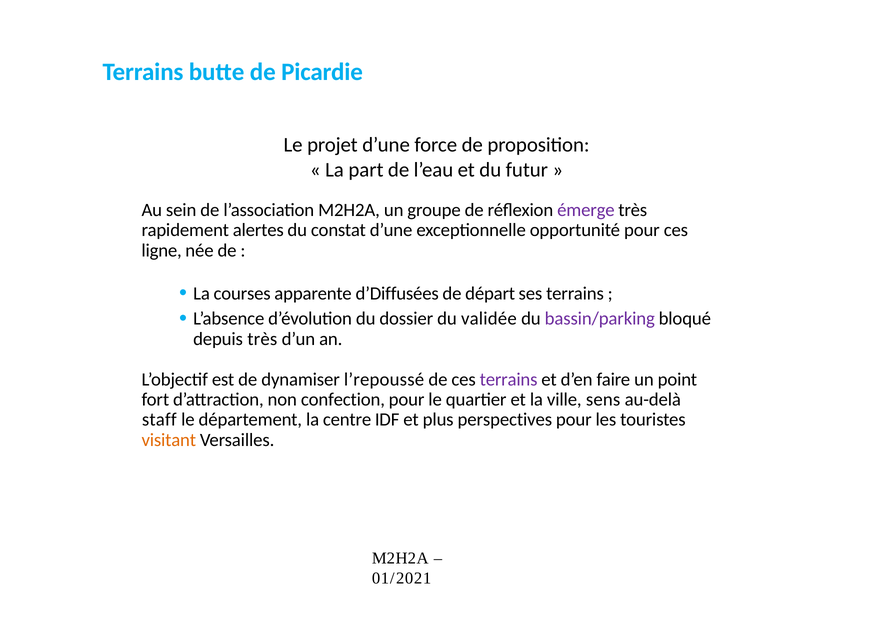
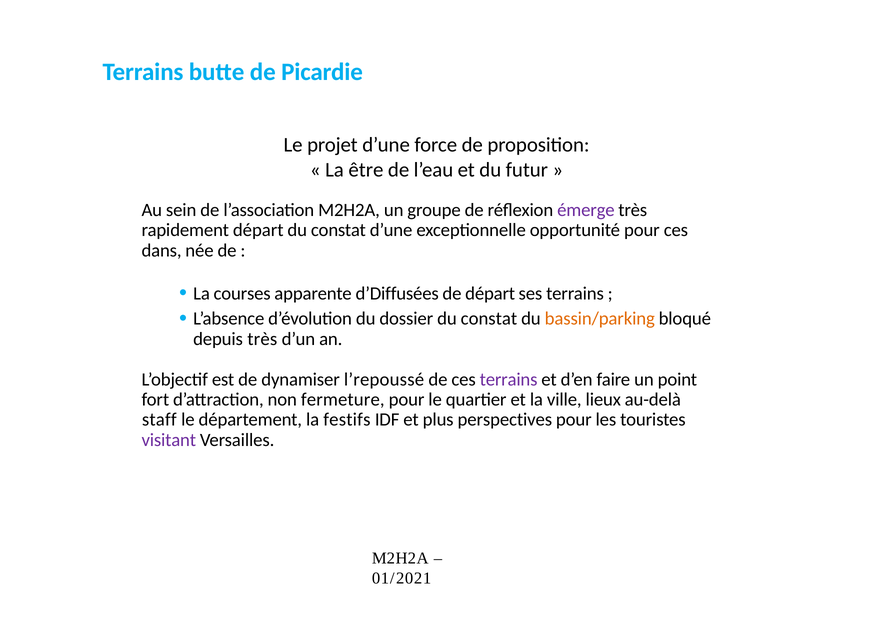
part: part -> être
rapidement alertes: alertes -> départ
ligne: ligne -> dans
dossier du validée: validée -> constat
bassin/parking colour: purple -> orange
confection: confection -> fermeture
sens: sens -> lieux
centre: centre -> festifs
visitant colour: orange -> purple
